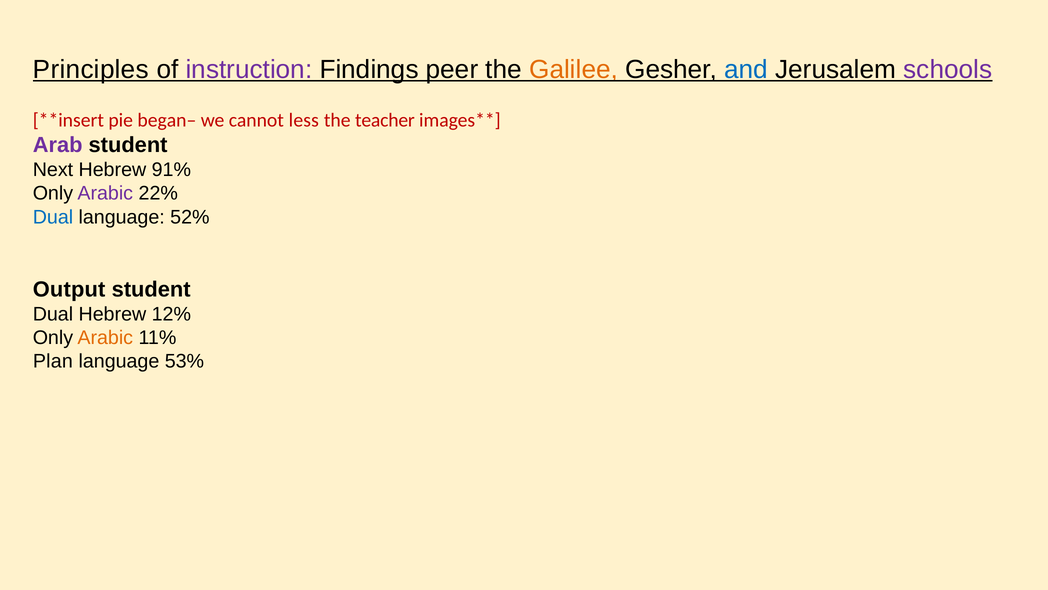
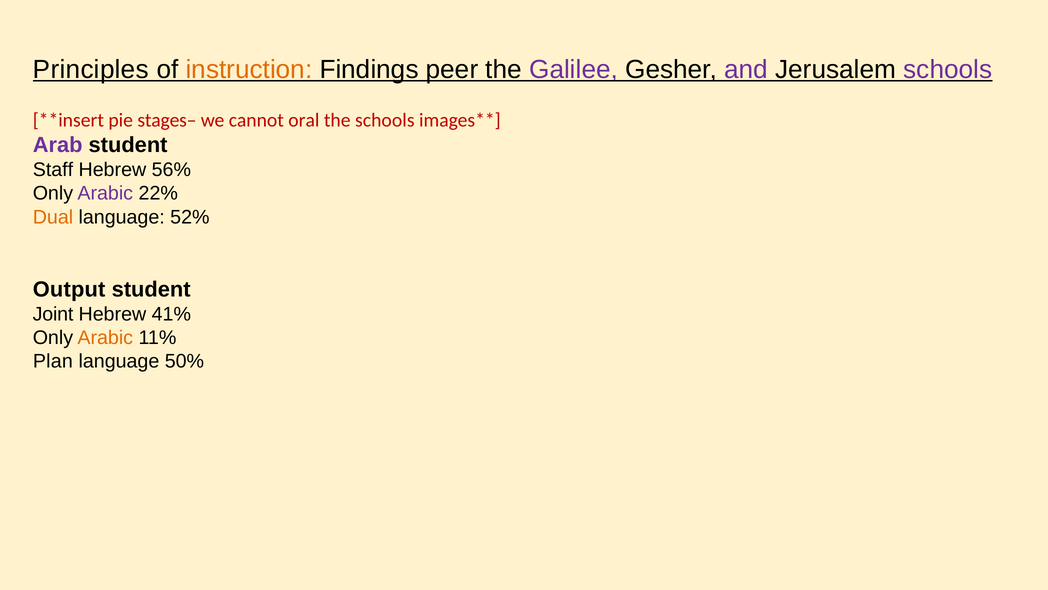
instruction colour: purple -> orange
Galilee colour: orange -> purple
and colour: blue -> purple
began–: began– -> stages–
less: less -> oral
the teacher: teacher -> schools
Next: Next -> Staff
91%: 91% -> 56%
Dual at (53, 217) colour: blue -> orange
Dual at (53, 314): Dual -> Joint
12%: 12% -> 41%
53%: 53% -> 50%
